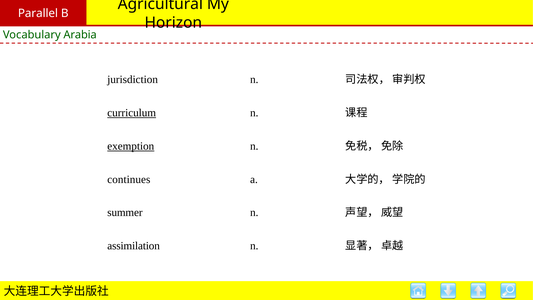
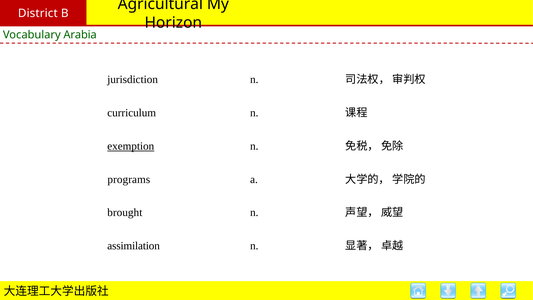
Parallel: Parallel -> District
curriculum underline: present -> none
continues: continues -> programs
summer: summer -> brought
